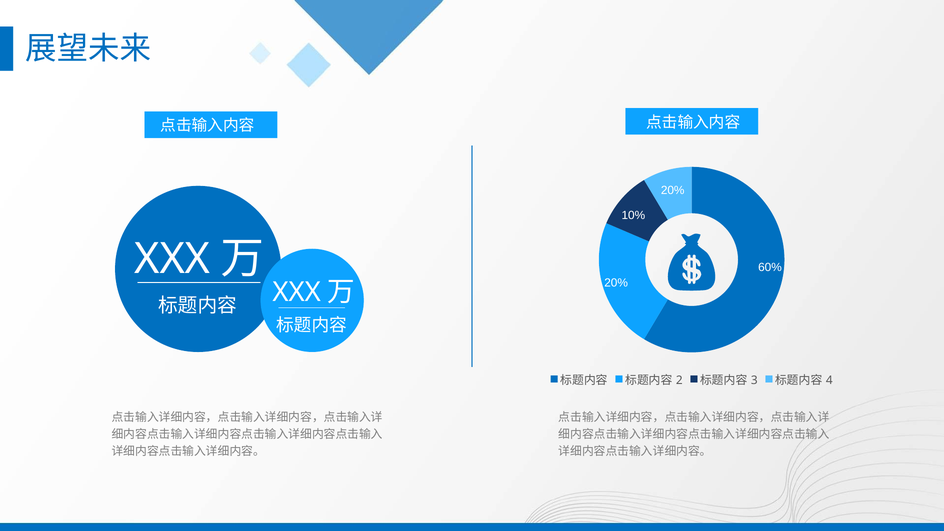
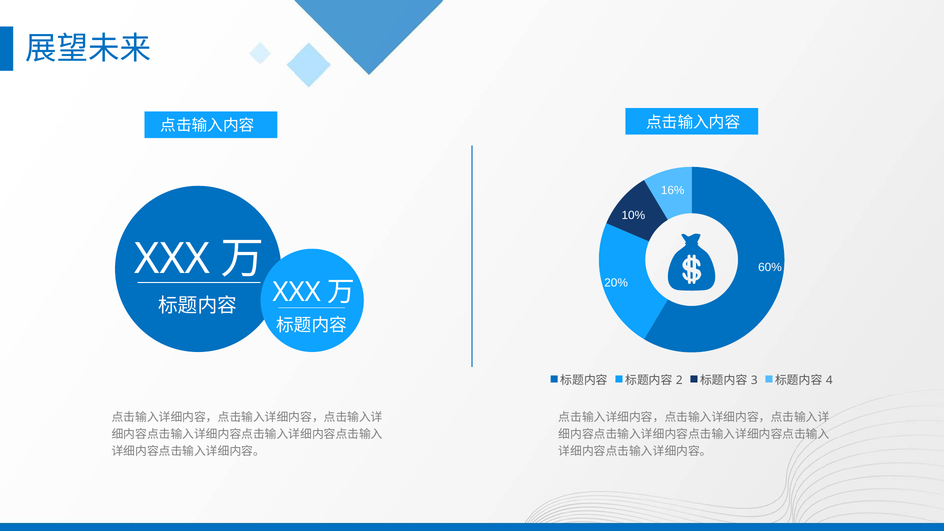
20% at (673, 190): 20% -> 16%
